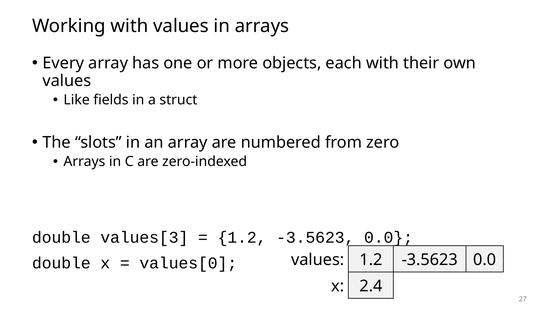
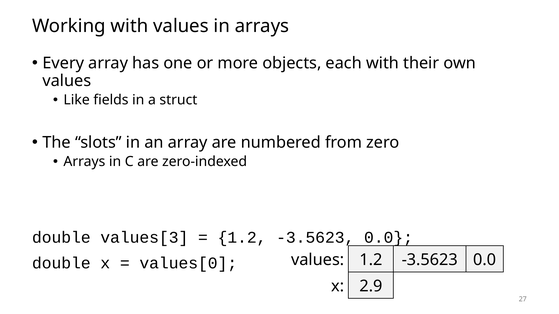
2.4: 2.4 -> 2.9
